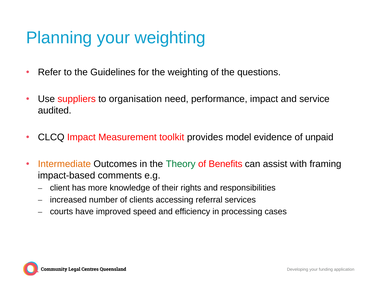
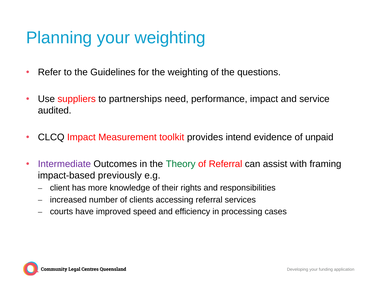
organisation: organisation -> partnerships
model: model -> intend
Intermediate colour: orange -> purple
of Benefits: Benefits -> Referral
comments: comments -> previously
